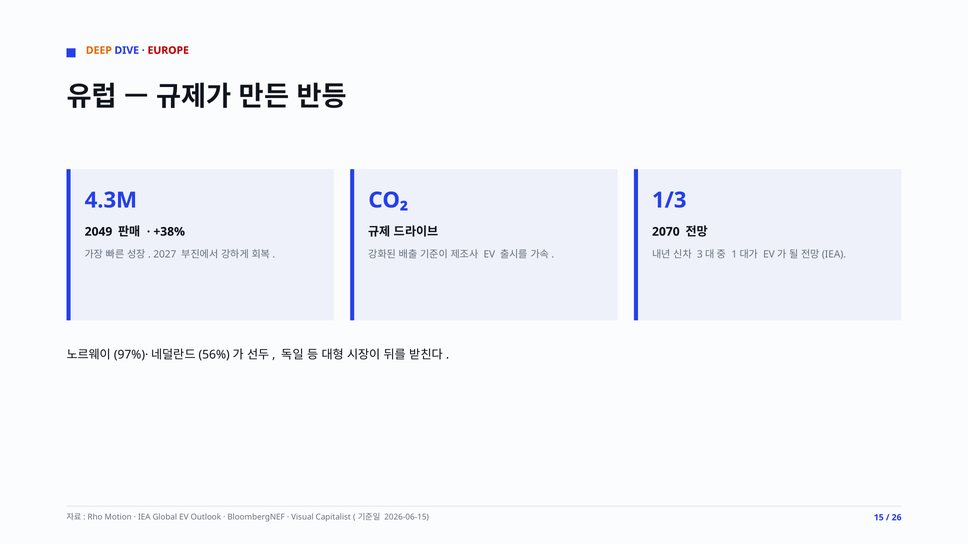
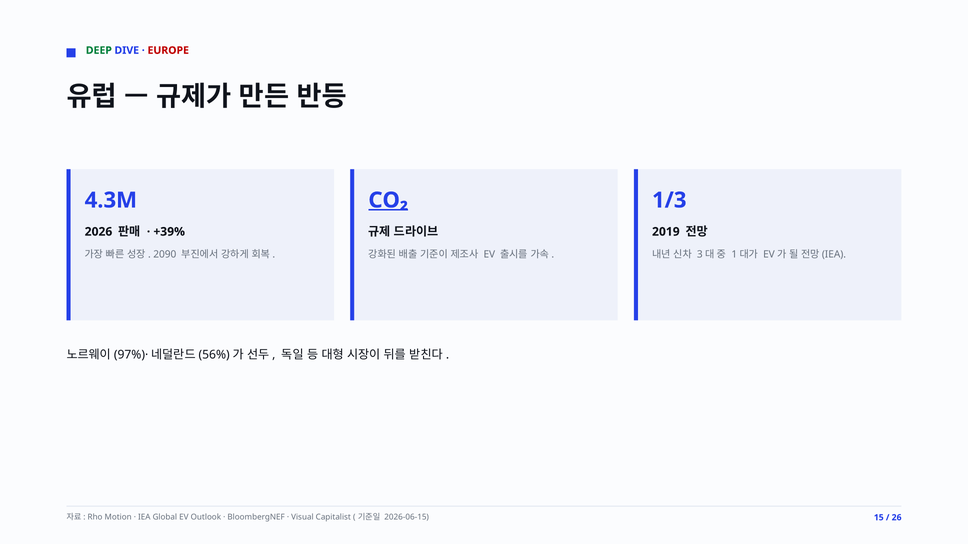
DEEP colour: orange -> green
CO₂ underline: none -> present
2049: 2049 -> 2026
+38%: +38% -> +39%
2070: 2070 -> 2019
2027: 2027 -> 2090
